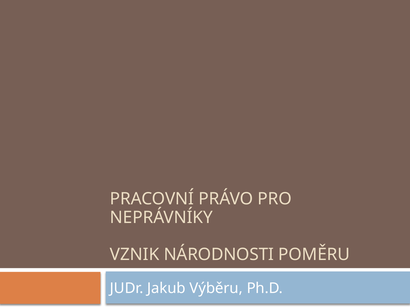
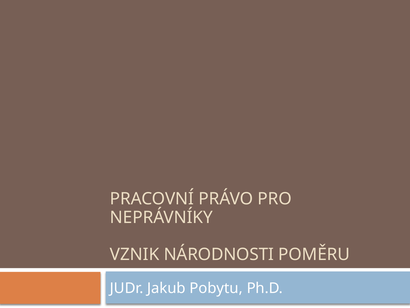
Výběru: Výběru -> Pobytu
